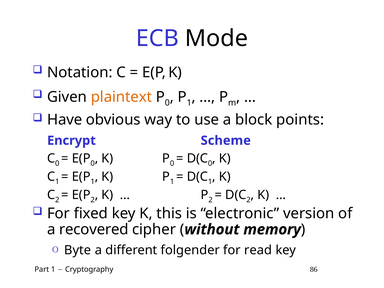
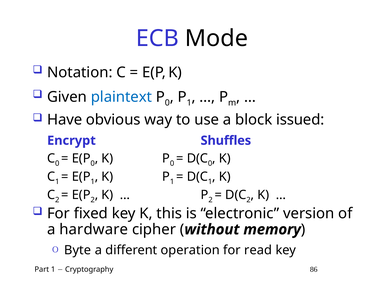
plaintext colour: orange -> blue
points: points -> issued
Scheme: Scheme -> Shuffles
recovered: recovered -> hardware
folgender: folgender -> operation
